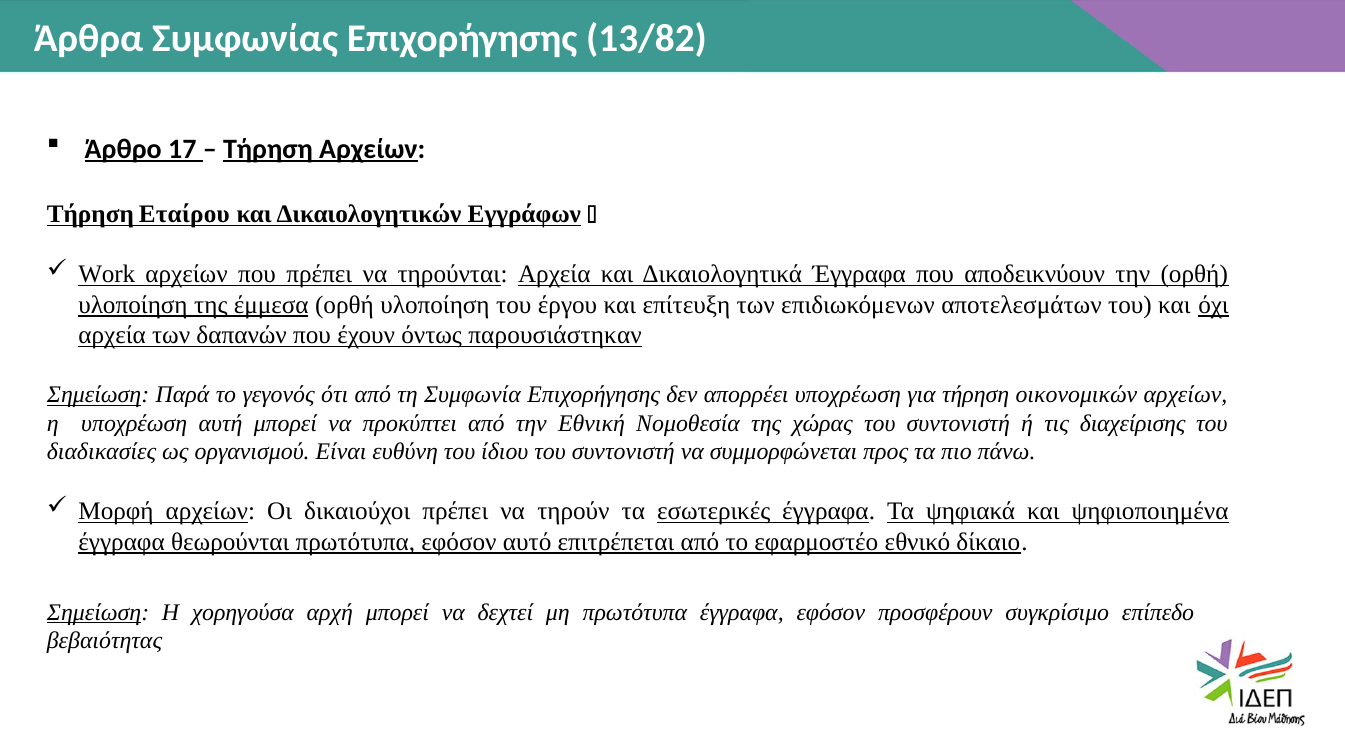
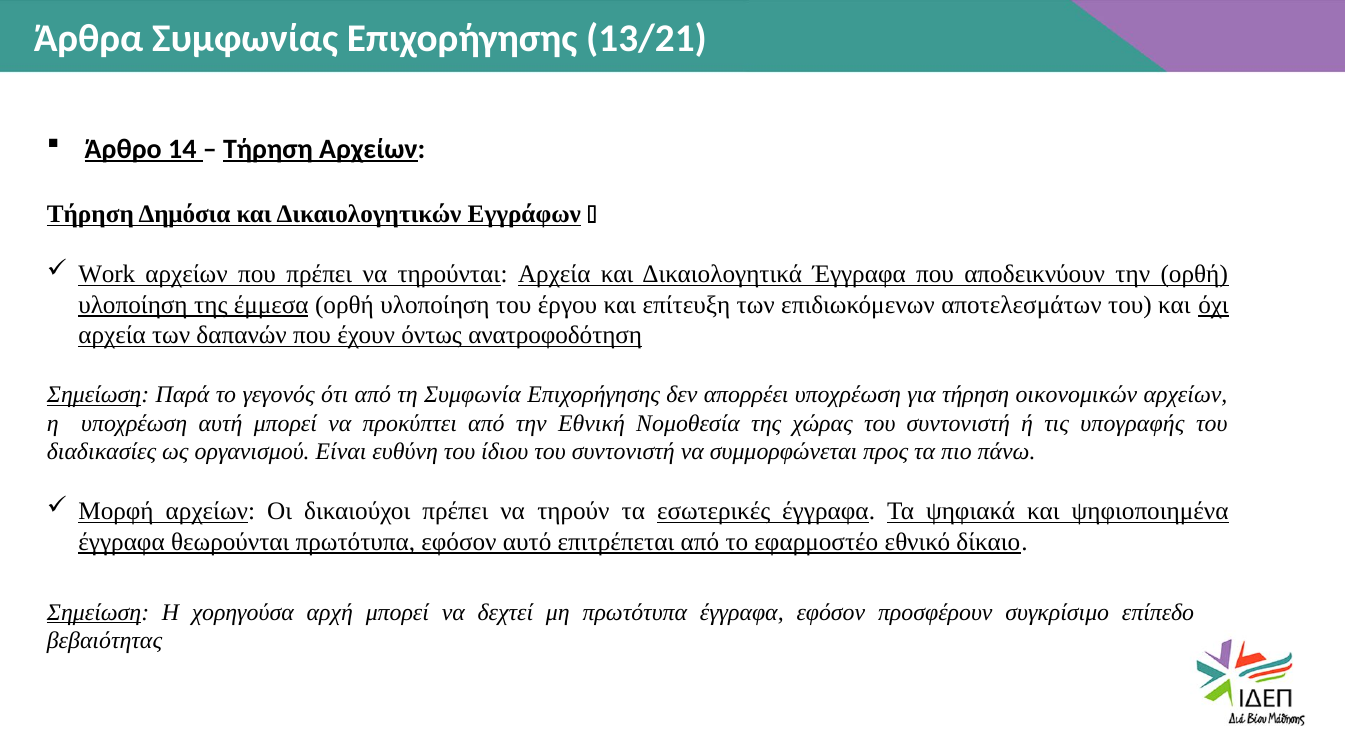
13/82: 13/82 -> 13/21
17: 17 -> 14
Εταίρου: Εταίρου -> Δημόσια
παρουσιάστηκαν: παρουσιάστηκαν -> ανατροφοδότηση
διαχείρισης: διαχείρισης -> υπογραφής
